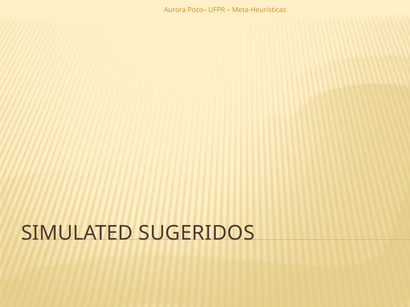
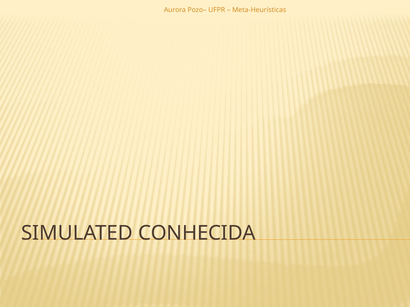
SUGERIDOS: SUGERIDOS -> CONHECIDA
